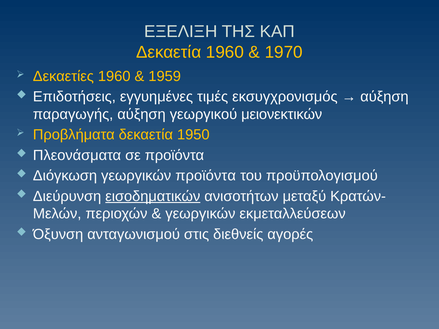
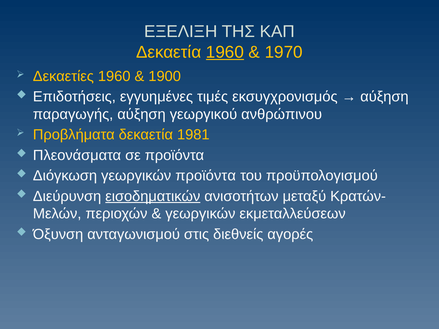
1960 at (225, 52) underline: none -> present
1959: 1959 -> 1900
μειονεκτικών: μειονεκτικών -> ανθρώπινου
1950: 1950 -> 1981
